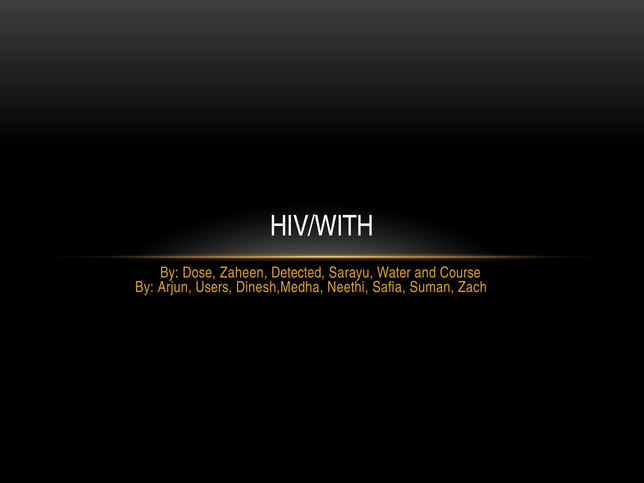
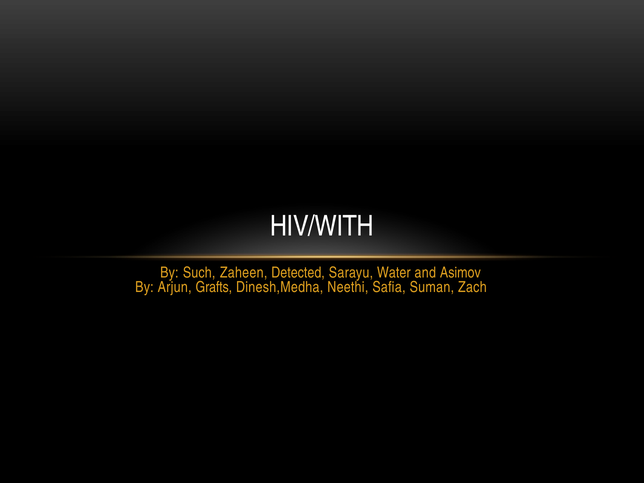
Dose: Dose -> Such
Course: Course -> Asimov
Users: Users -> Grafts
